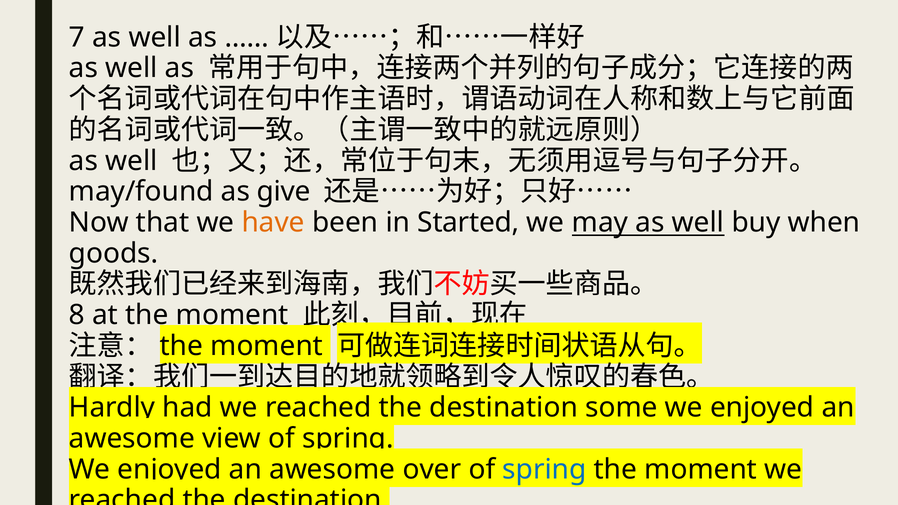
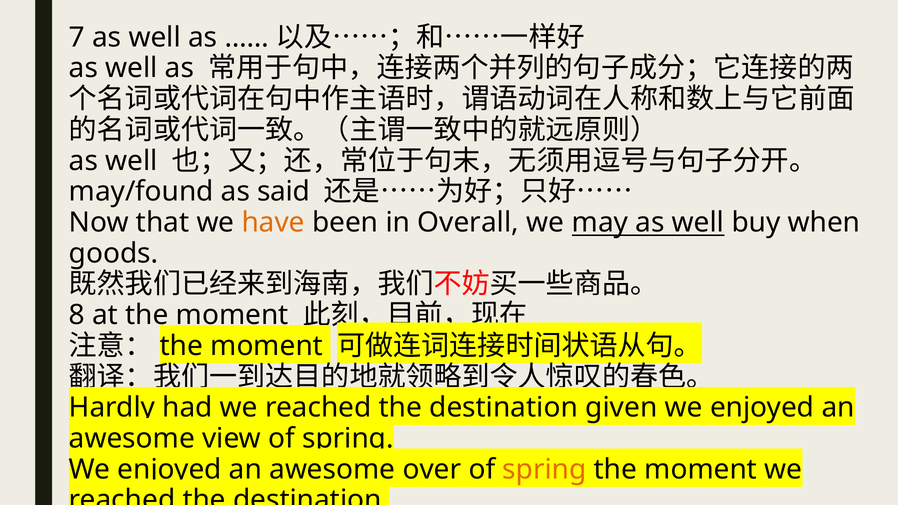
give: give -> said
Started: Started -> Overall
some: some -> given
spring at (545, 469) colour: blue -> orange
